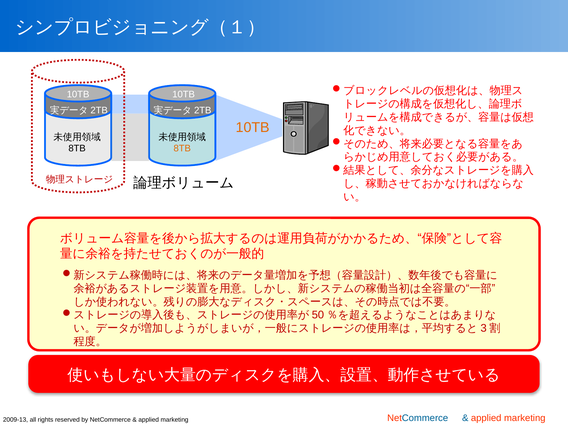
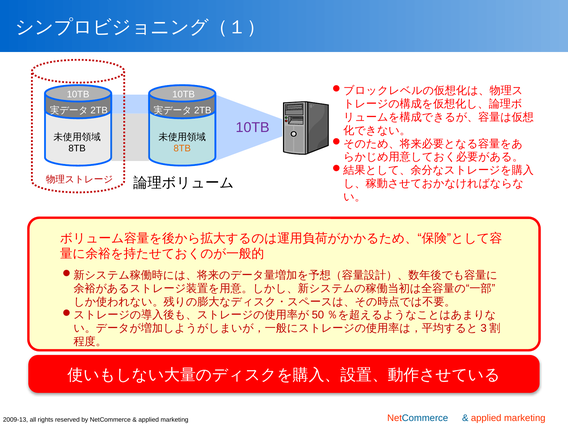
10TB at (253, 127) colour: orange -> purple
